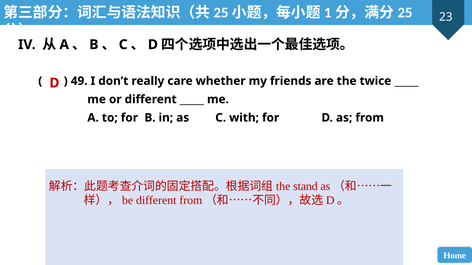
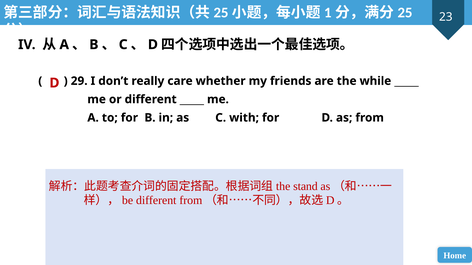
49: 49 -> 29
twice: twice -> while
